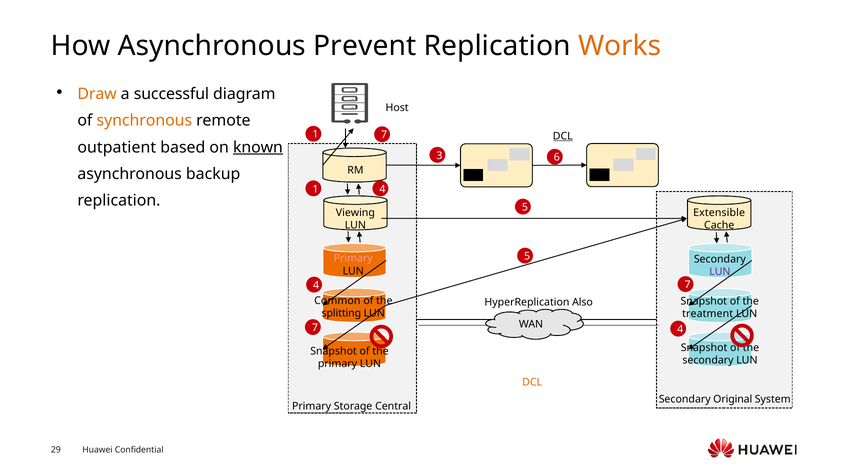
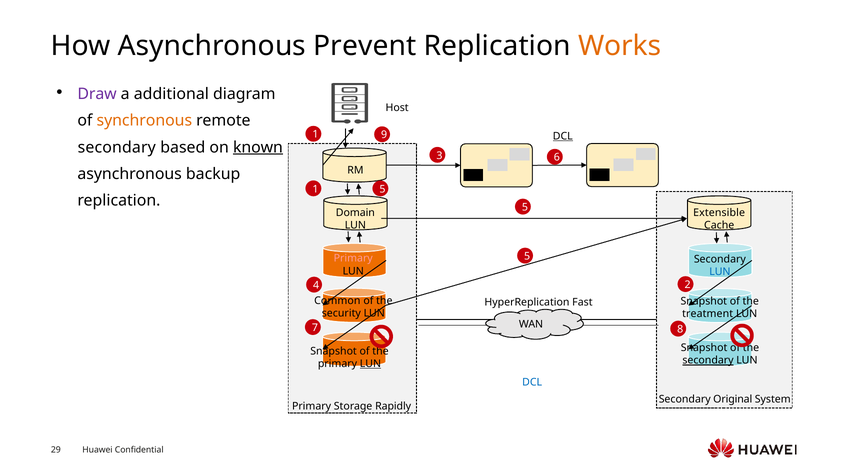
Draw colour: orange -> purple
successful: successful -> additional
1 7: 7 -> 9
outpatient at (117, 147): outpatient -> secondary
1 4: 4 -> 5
Viewing: Viewing -> Domain
LUN at (720, 272) colour: purple -> blue
4 7: 7 -> 2
Also: Also -> Fast
splitting: splitting -> security
7 4: 4 -> 8
secondary at (708, 361) underline: none -> present
LUN at (370, 364) underline: none -> present
DCL at (532, 383) colour: orange -> blue
Central: Central -> Rapidly
